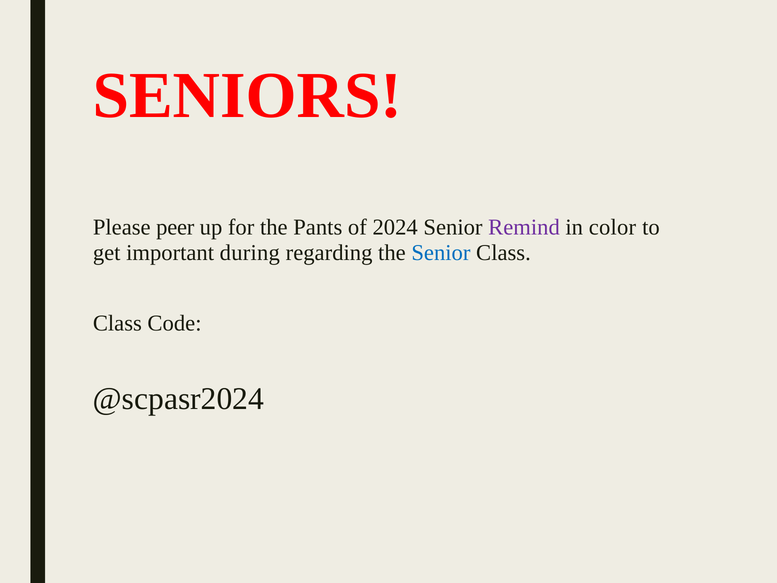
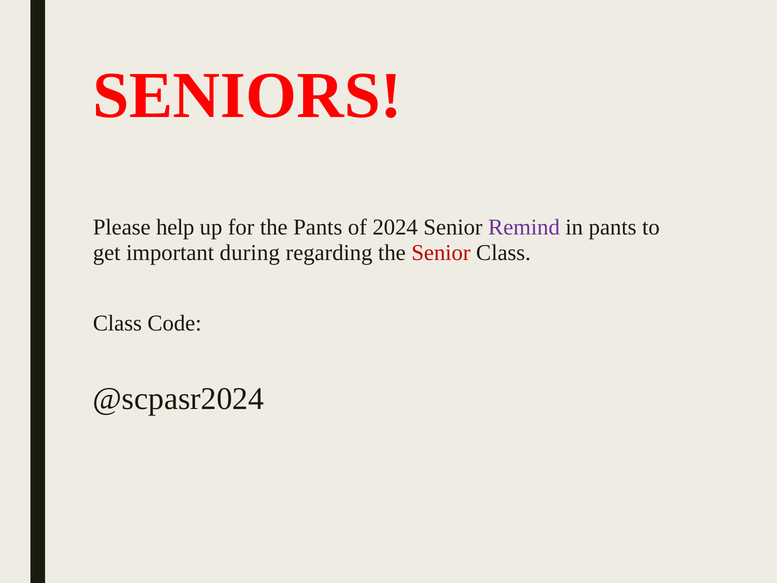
peer: peer -> help
in color: color -> pants
Senior at (441, 253) colour: blue -> red
